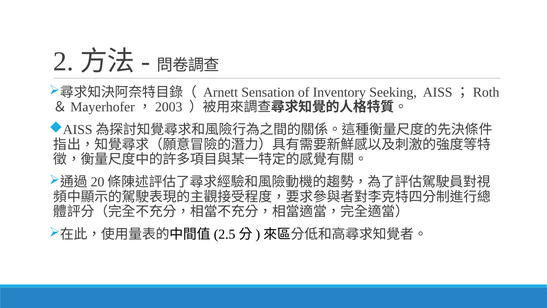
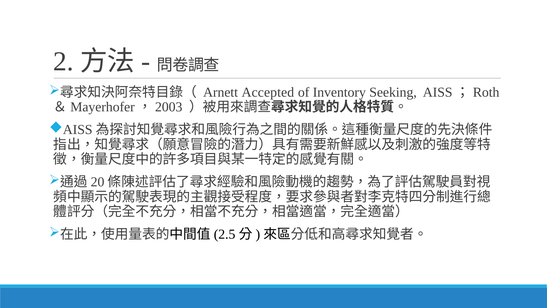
Sensation: Sensation -> Accepted
